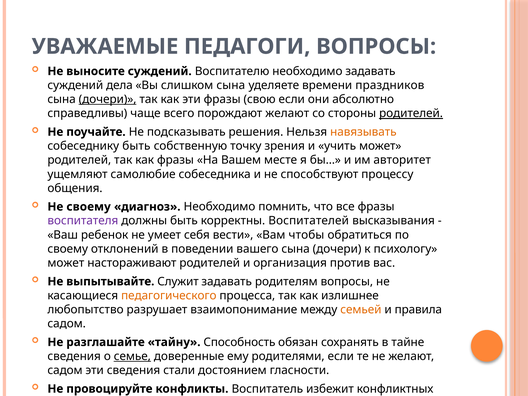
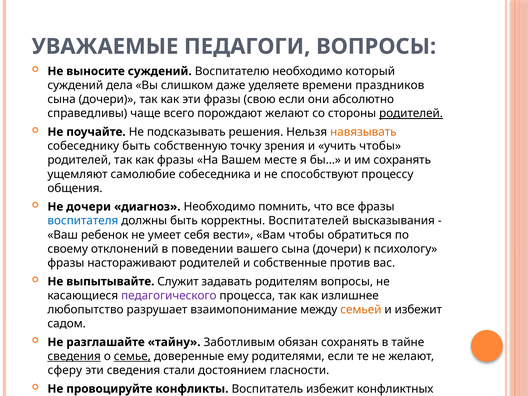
необходимо задавать: задавать -> который
слишком сына: сына -> даже
дочери at (108, 99) underline: present -> none
учить может: может -> чтобы
им авторитет: авторитет -> сохранять
Не своему: своему -> дочери
воспитателя colour: purple -> blue
может at (66, 263): может -> фразы
организация: организация -> собственные
педагогического colour: orange -> purple
и правила: правила -> избежит
Способность: Способность -> Заботливым
сведения at (74, 356) underline: none -> present
садом at (65, 370): садом -> сферу
